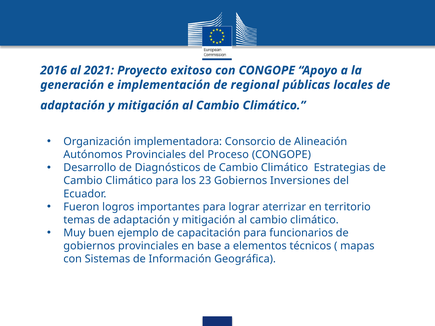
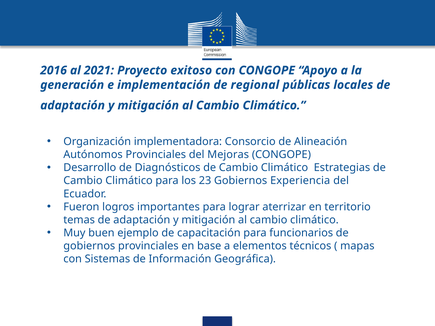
Proceso: Proceso -> Mejoras
Inversiones: Inversiones -> Experiencia
